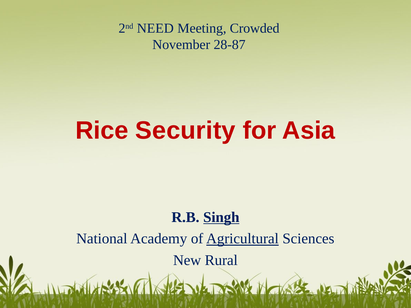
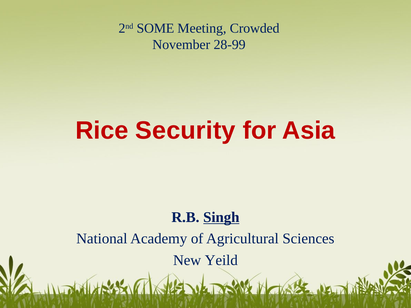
NEED: NEED -> SOME
28-87: 28-87 -> 28-99
Agricultural underline: present -> none
Rural: Rural -> Yeild
